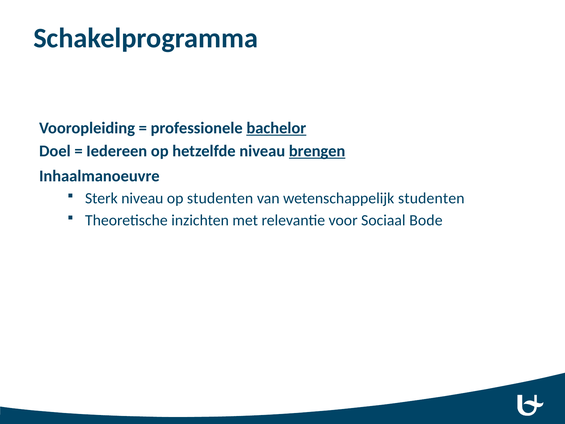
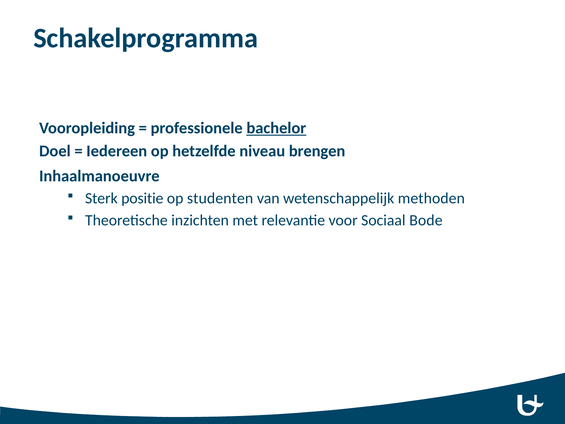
brengen underline: present -> none
Sterk niveau: niveau -> positie
wetenschappelijk studenten: studenten -> methoden
